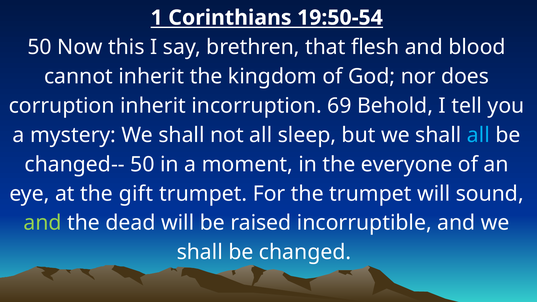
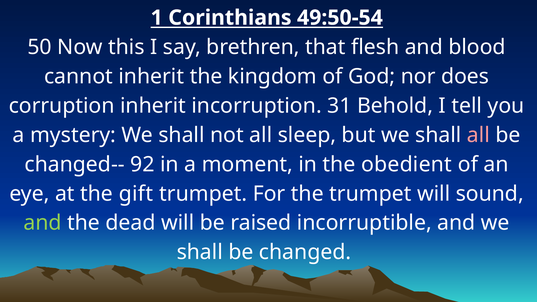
19:50-54: 19:50-54 -> 49:50-54
69: 69 -> 31
all at (478, 135) colour: light blue -> pink
changed-- 50: 50 -> 92
everyone: everyone -> obedient
